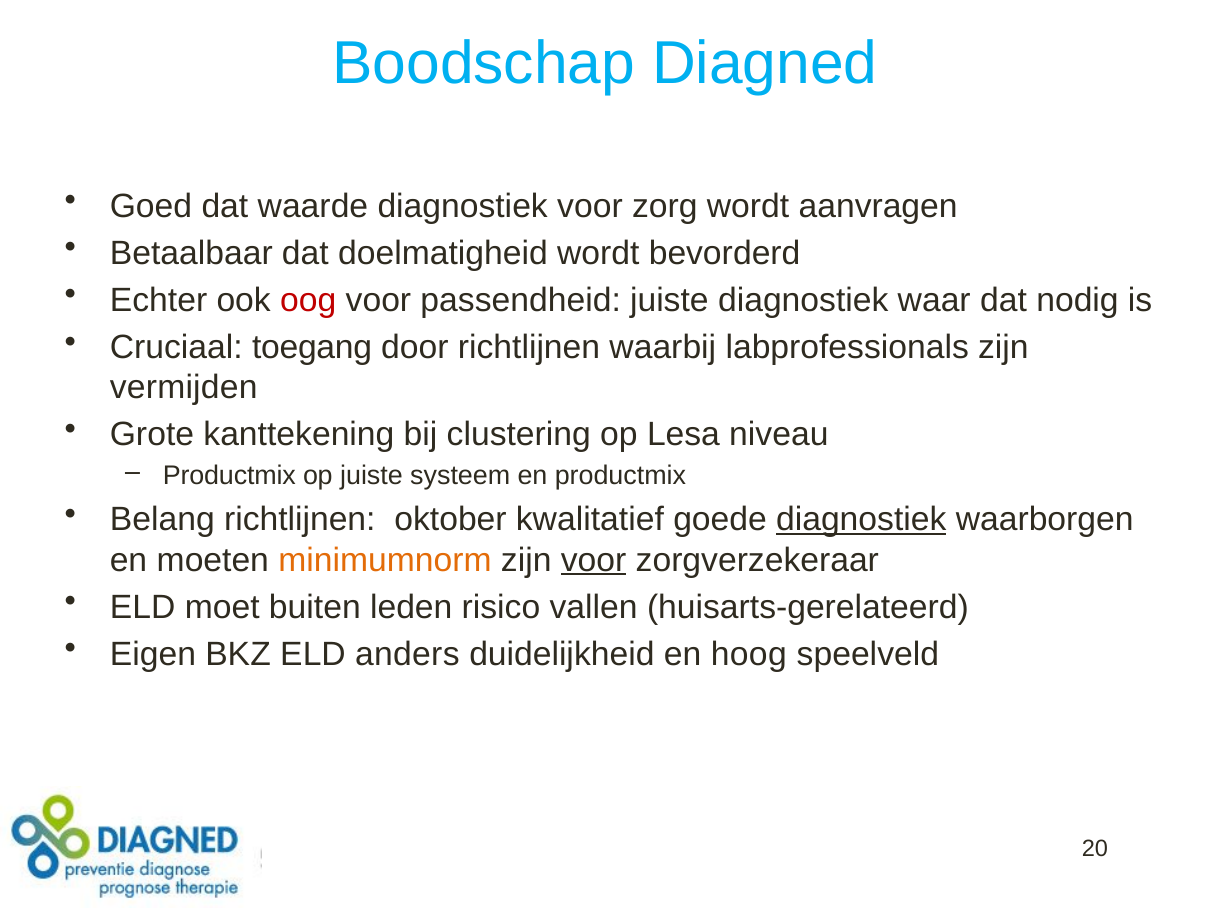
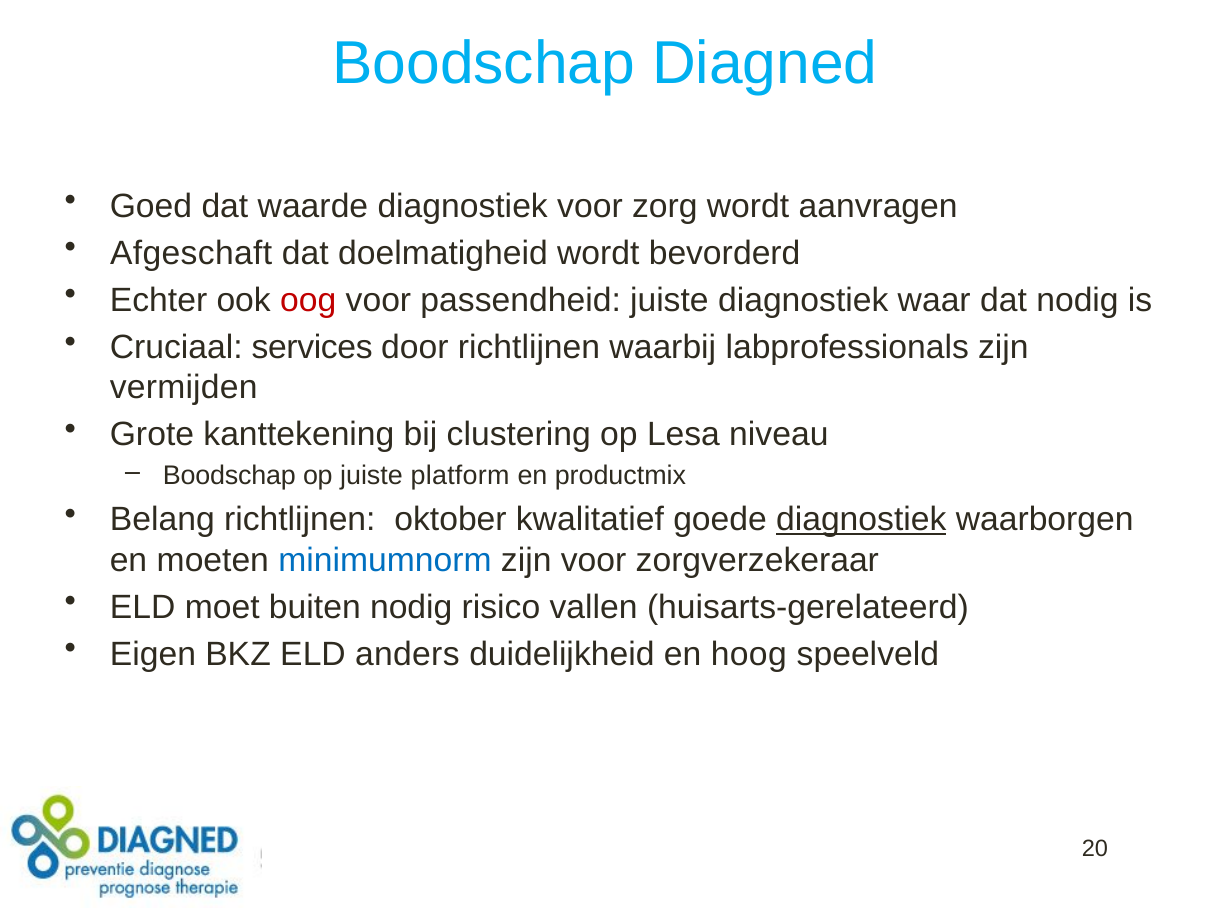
Betaalbaar: Betaalbaar -> Afgeschaft
toegang: toegang -> services
Productmix at (229, 476): Productmix -> Boodschap
systeem: systeem -> platform
minimumnorm colour: orange -> blue
voor at (594, 560) underline: present -> none
buiten leden: leden -> nodig
